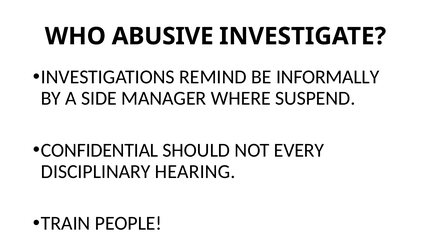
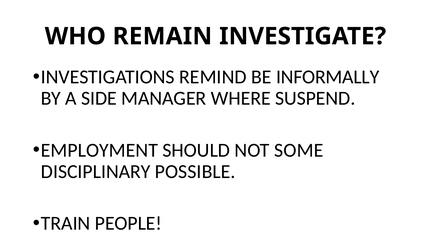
ABUSIVE: ABUSIVE -> REMAIN
CONFIDENTIAL: CONFIDENTIAL -> EMPLOYMENT
EVERY: EVERY -> SOME
HEARING: HEARING -> POSSIBLE
